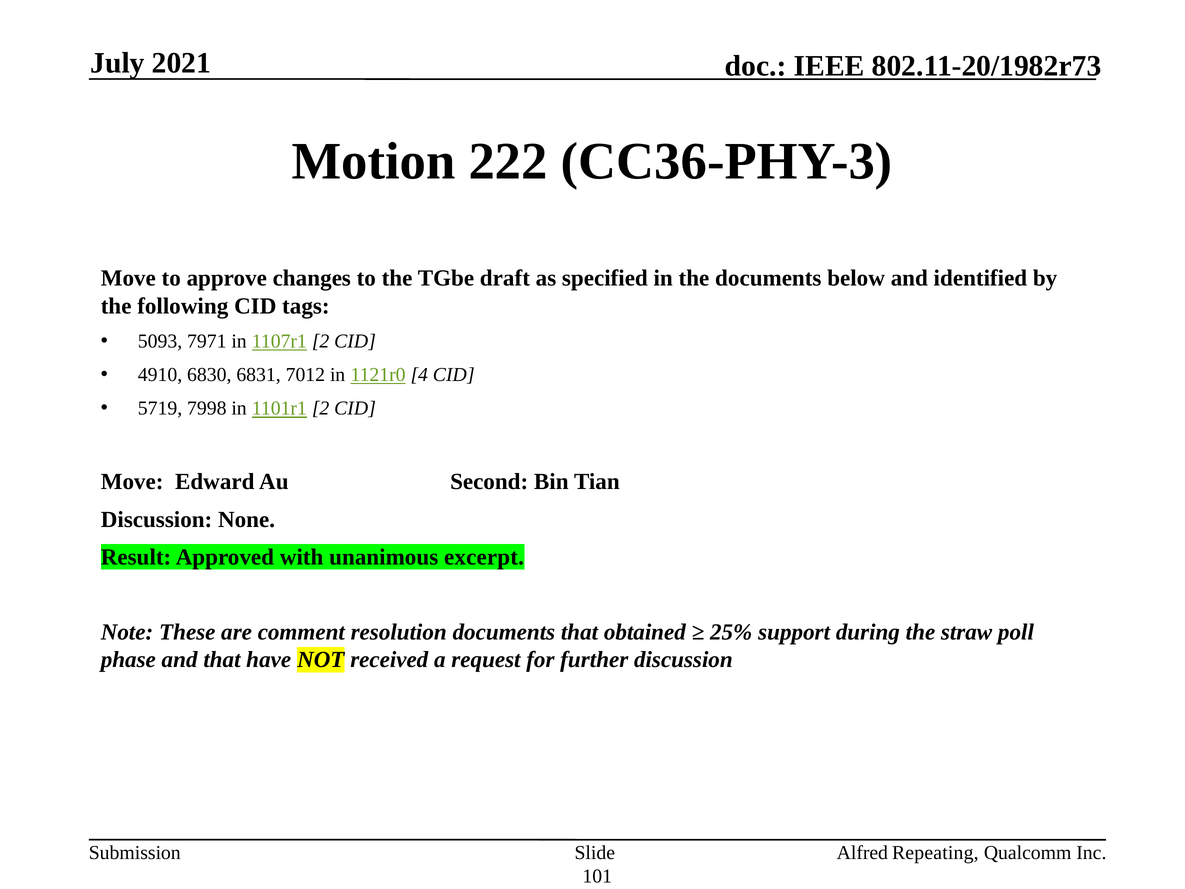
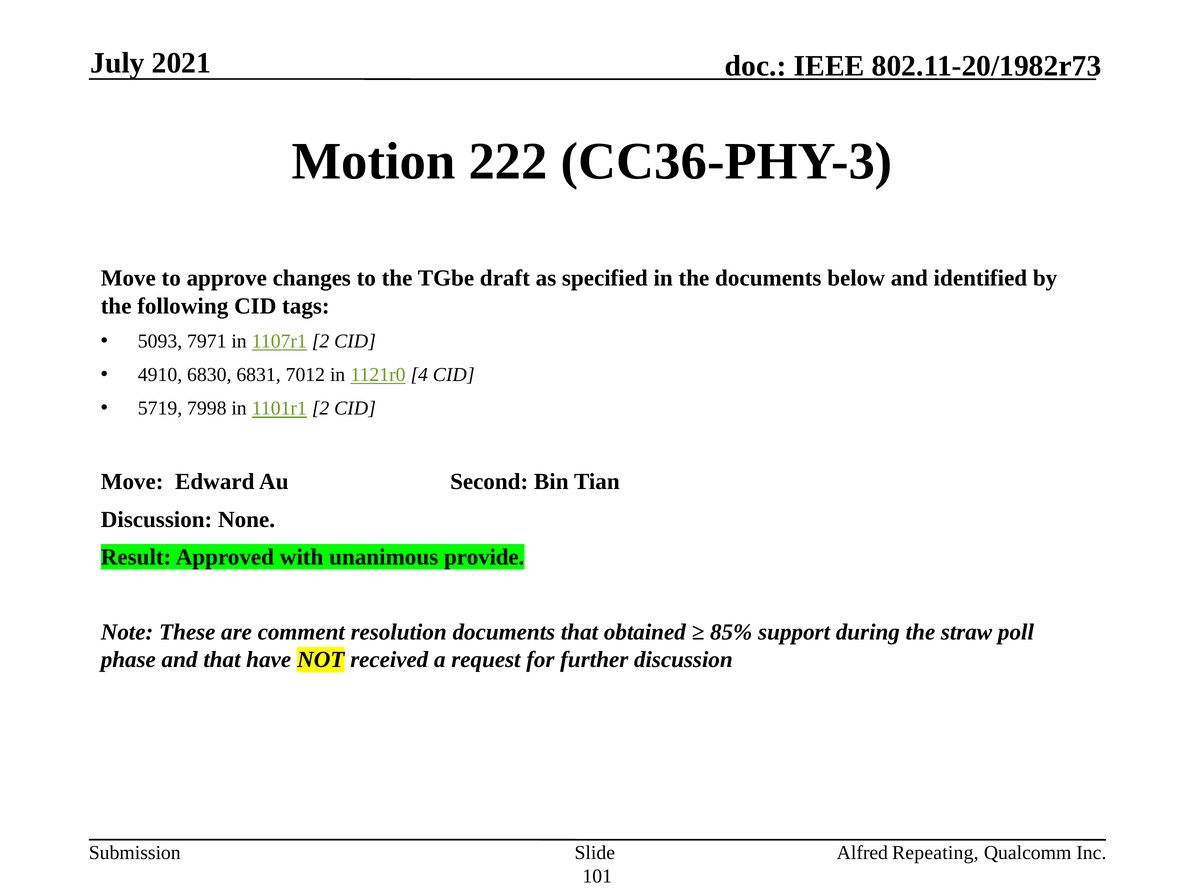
excerpt: excerpt -> provide
25%: 25% -> 85%
